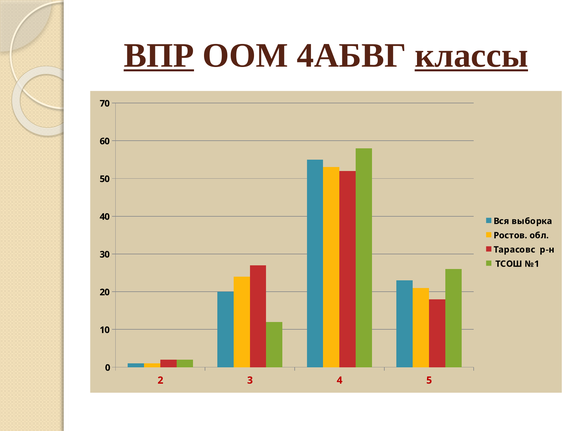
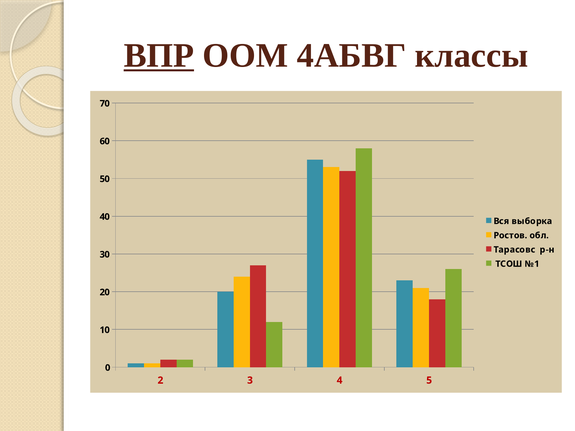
классы underline: present -> none
